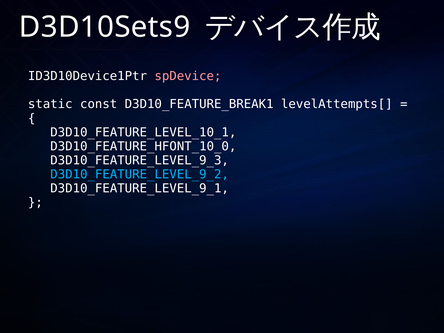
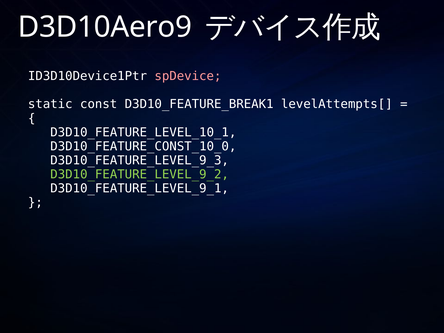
D3D10Sets9: D3D10Sets9 -> D3D10Aero9
D3D10_FEATURE_HFONT_10_0: D3D10_FEATURE_HFONT_10_0 -> D3D10_FEATURE_CONST_10_0
D3D10_FEATURE_LEVEL_9_2 colour: light blue -> light green
